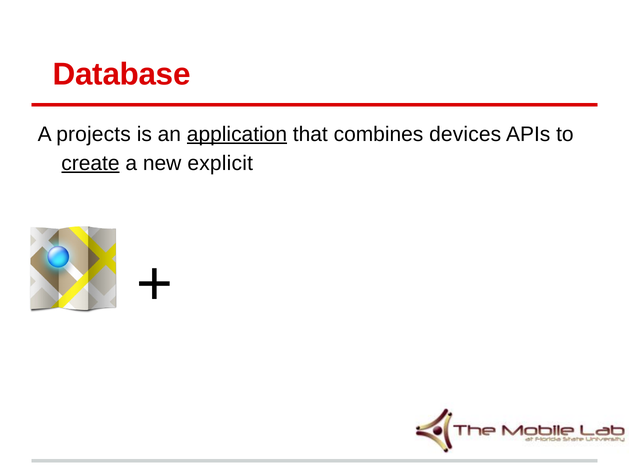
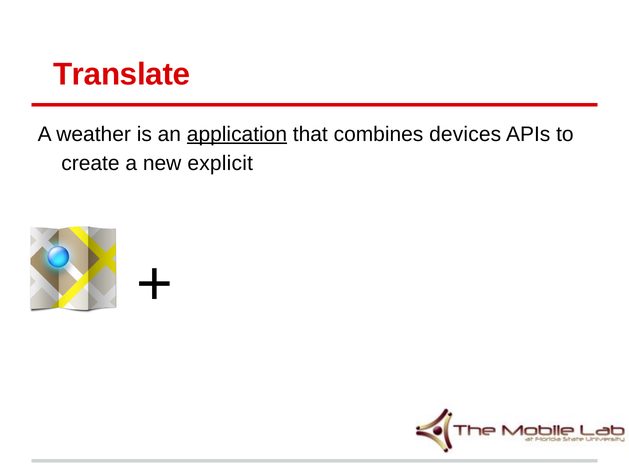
Database: Database -> Translate
projects: projects -> weather
create underline: present -> none
